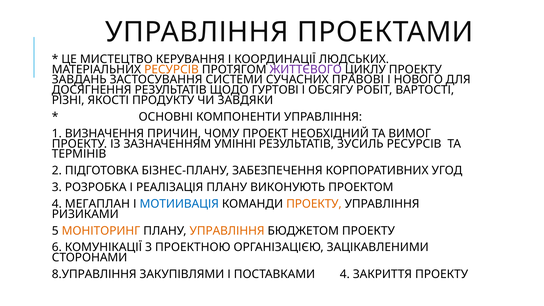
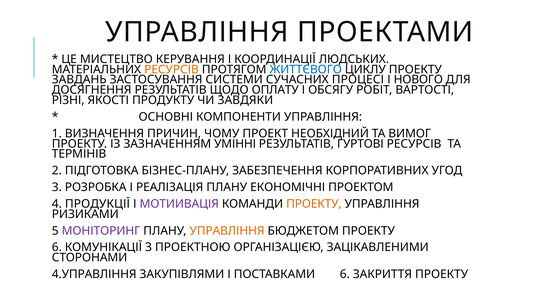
ЖИТТЄВОГО colour: purple -> blue
ПРАВОВІ: ПРАВОВІ -> ПРОЦЕСІ
ГУРТОВІ: ГУРТОВІ -> ОПЛАТУ
ЗУСИЛЬ: ЗУСИЛЬ -> ГУРТОВІ
ВИКОНУЮТЬ: ВИКОНУЮТЬ -> ЕКОНОМІЧНІ
МЕГАПЛАН: МЕГАПЛАН -> ПРОДУКЦІЇ
МОТИИВАЦІЯ colour: blue -> purple
МОНІТОРИНГ colour: orange -> purple
8.УПРАВЛІННЯ: 8.УПРАВЛІННЯ -> 4.УПРАВЛІННЯ
ПОСТАВКАМИ 4: 4 -> 6
